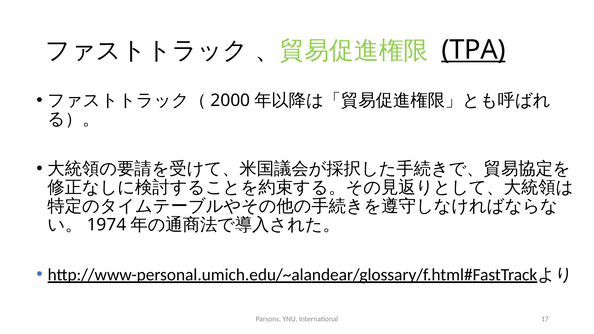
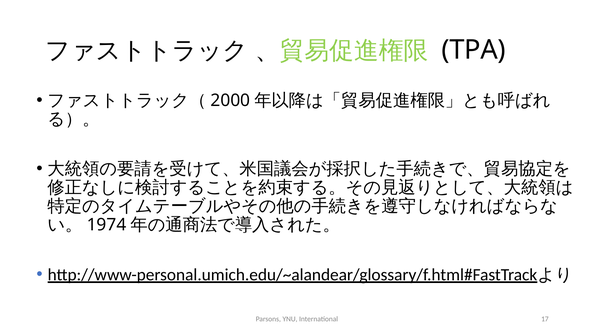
TPA underline: present -> none
